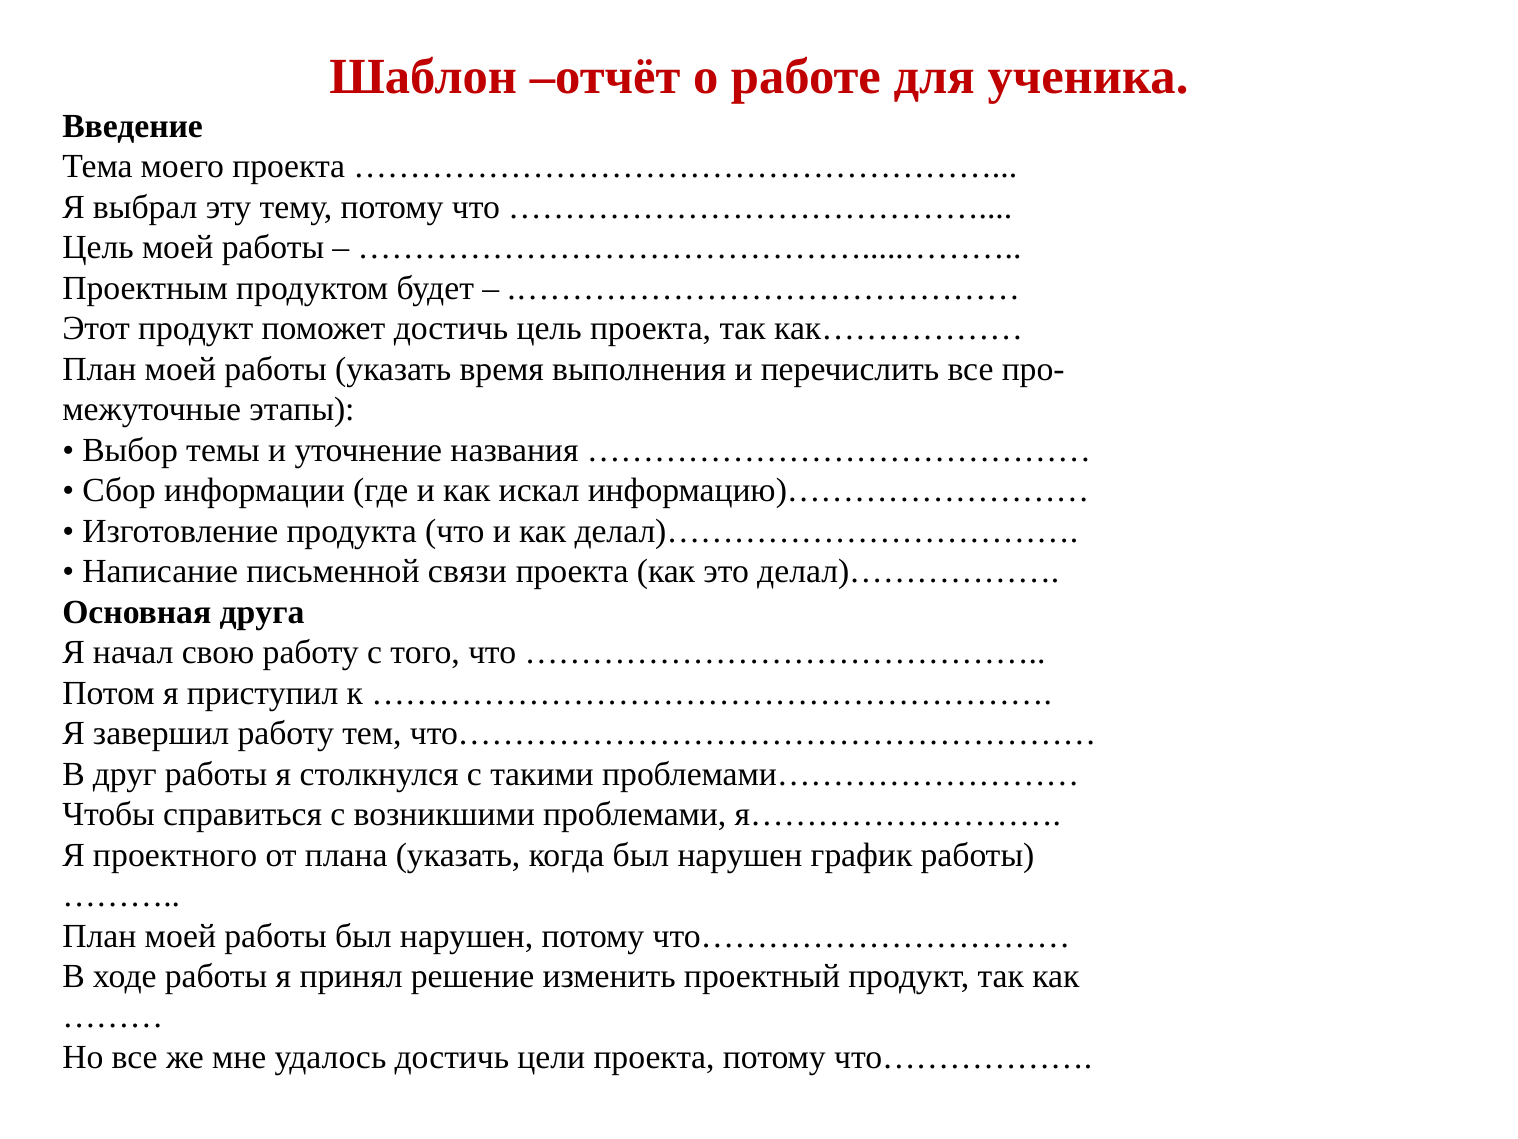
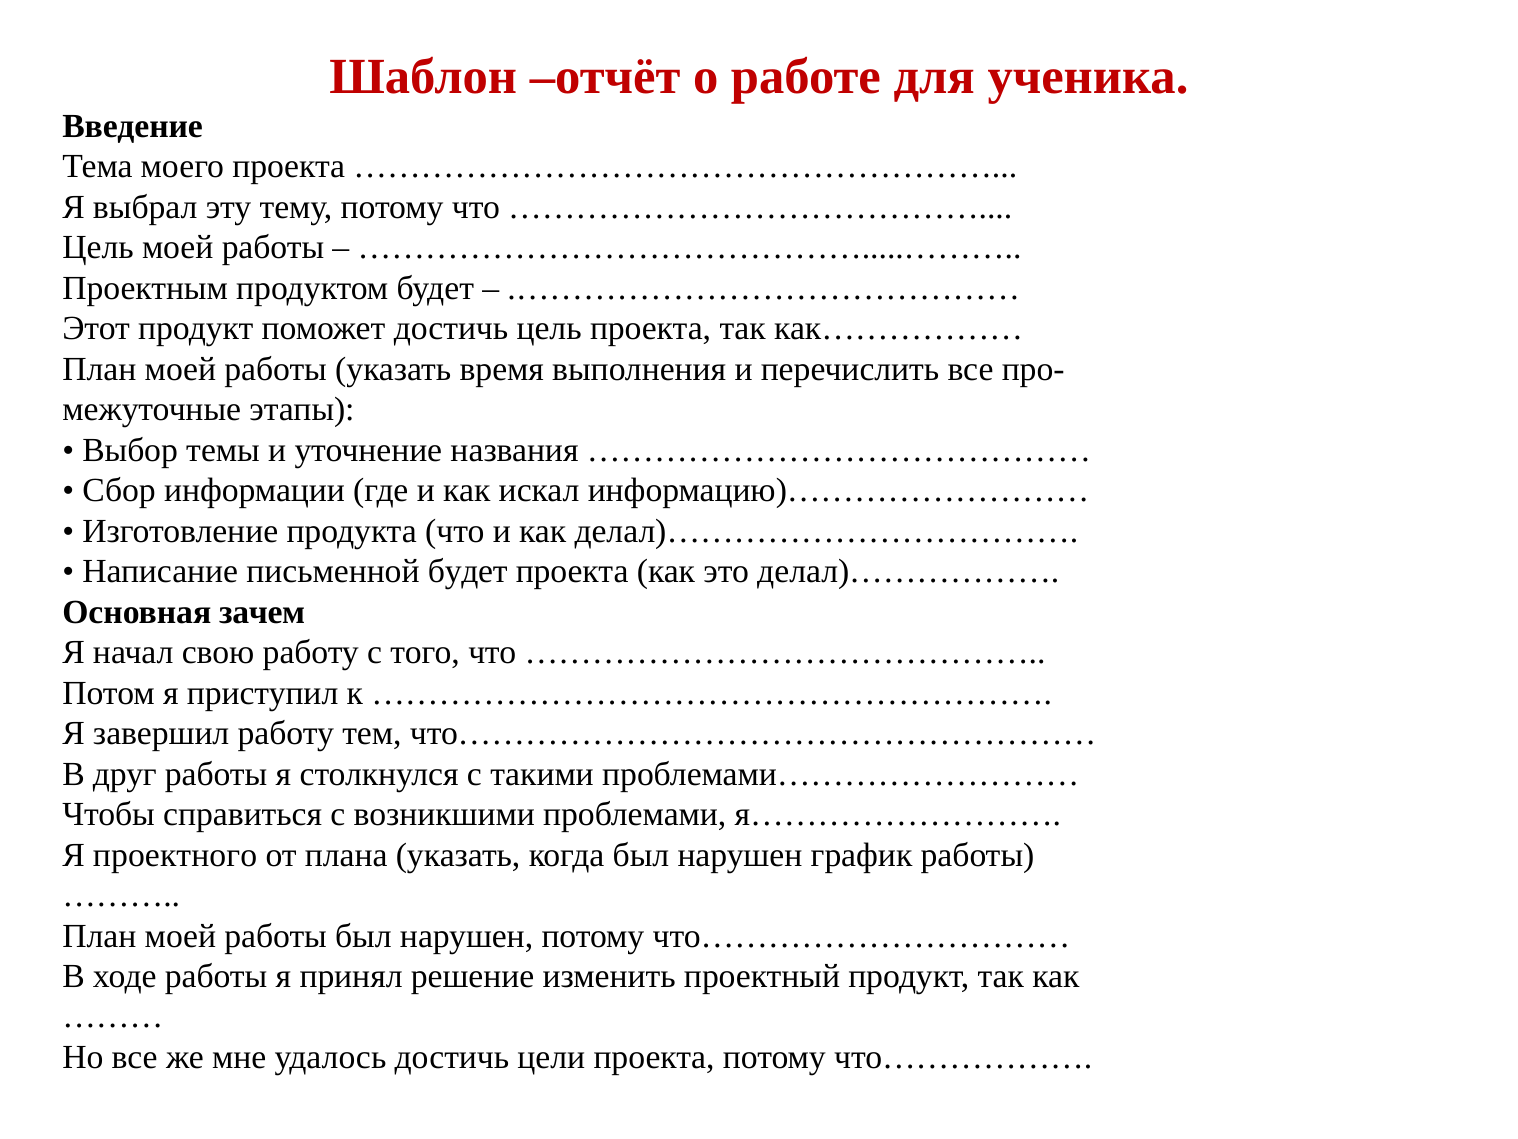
письменной связи: связи -> будет
друга: друга -> зачем
